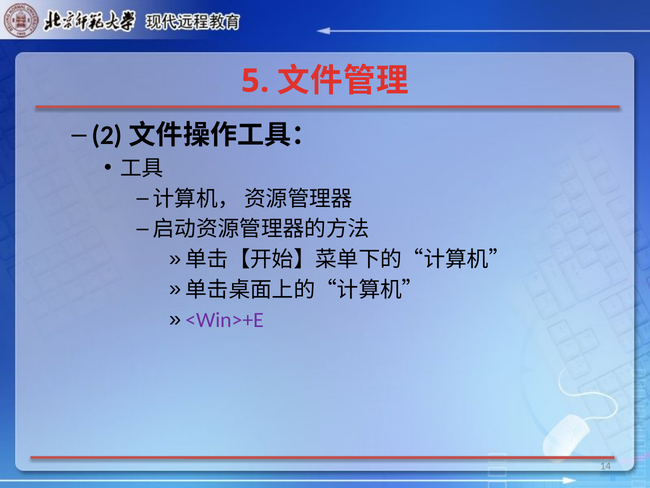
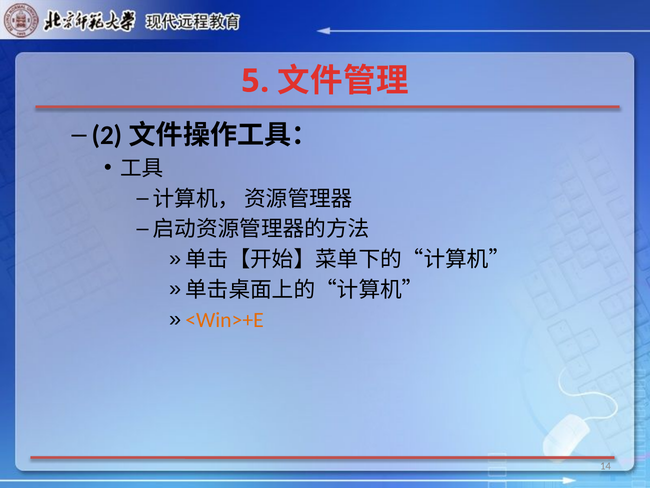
<Win>+E colour: purple -> orange
